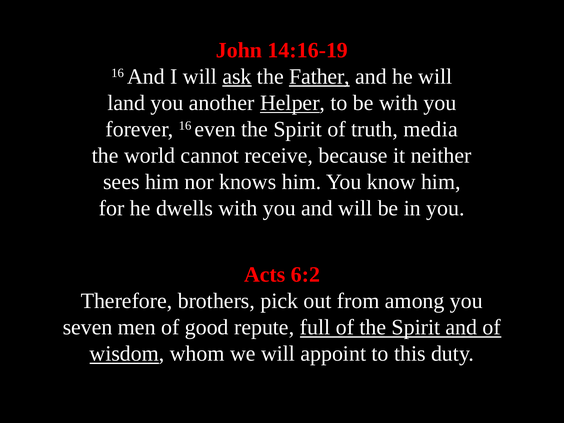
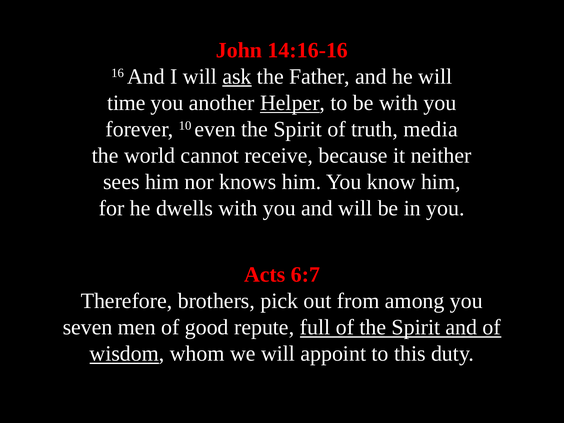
14:16-19: 14:16-19 -> 14:16-16
Father underline: present -> none
land: land -> time
forever 16: 16 -> 10
6:2: 6:2 -> 6:7
